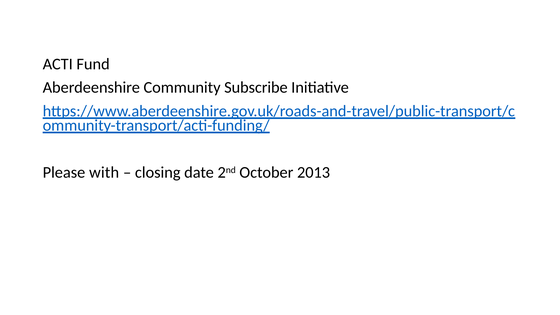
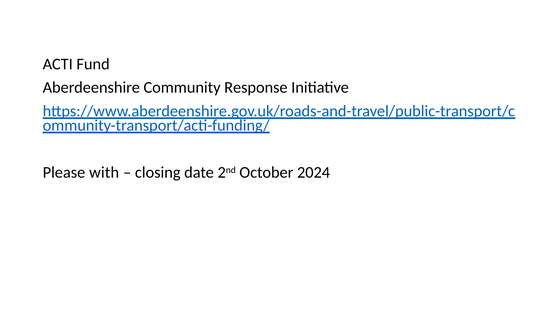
Subscribe: Subscribe -> Response
2013: 2013 -> 2024
